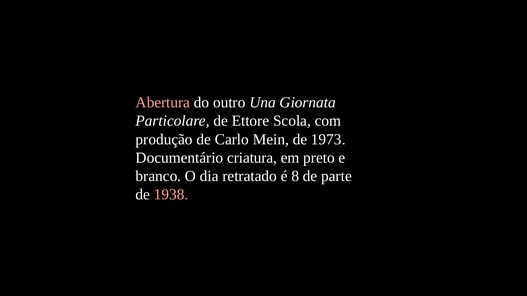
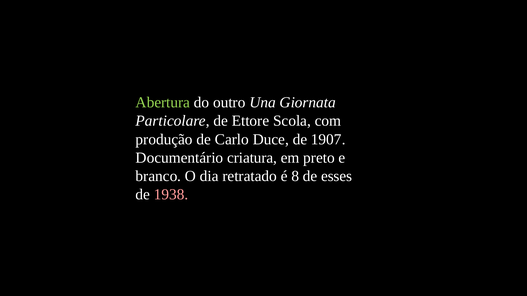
Abertura colour: pink -> light green
Mein: Mein -> Duce
1973: 1973 -> 1907
parte: parte -> esses
